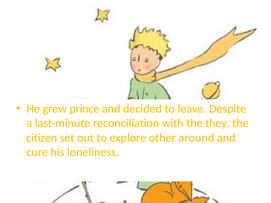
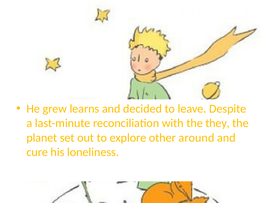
prince: prince -> learns
citizen: citizen -> planet
